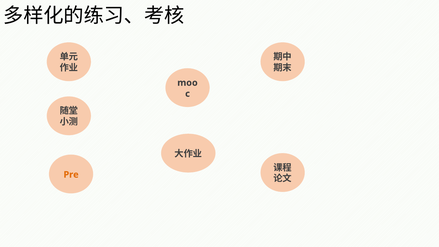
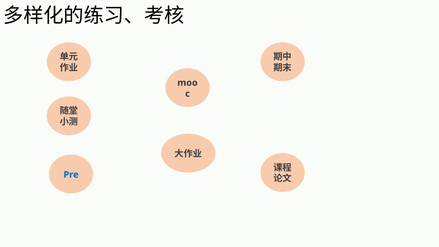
Pre colour: orange -> blue
